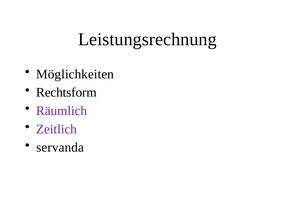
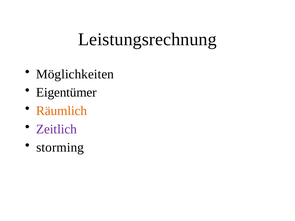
Rechtsform: Rechtsform -> Eigentümer
Räumlich colour: purple -> orange
servanda: servanda -> storming
